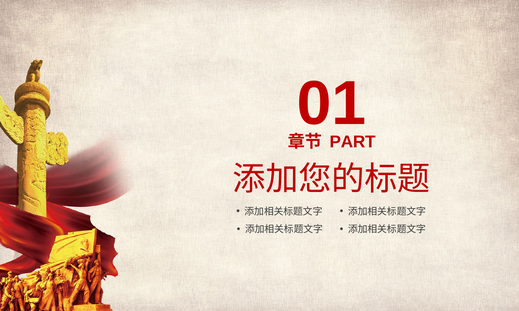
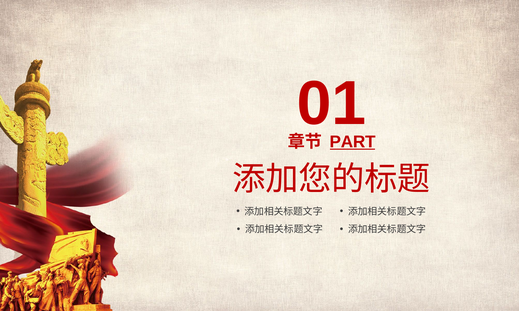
PART underline: none -> present
